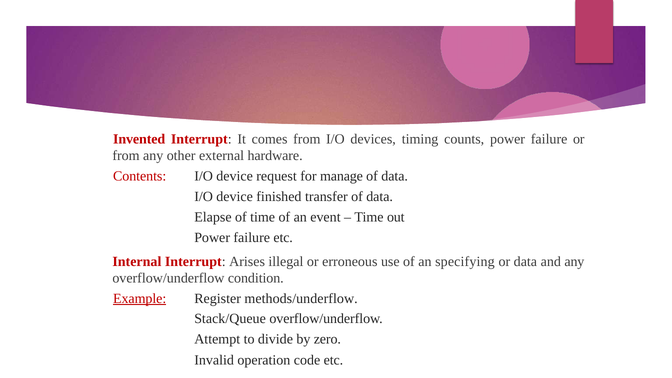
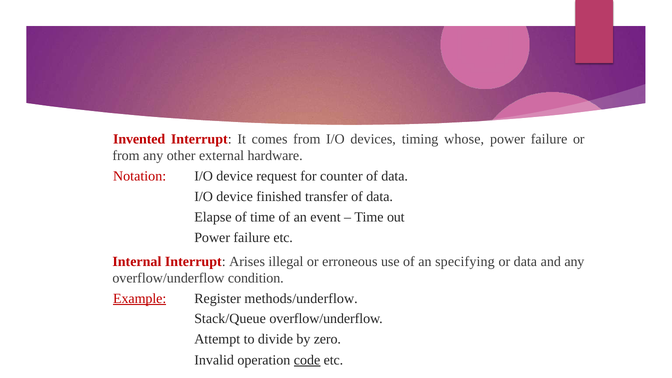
counts: counts -> whose
Contents: Contents -> Notation
manage: manage -> counter
code underline: none -> present
